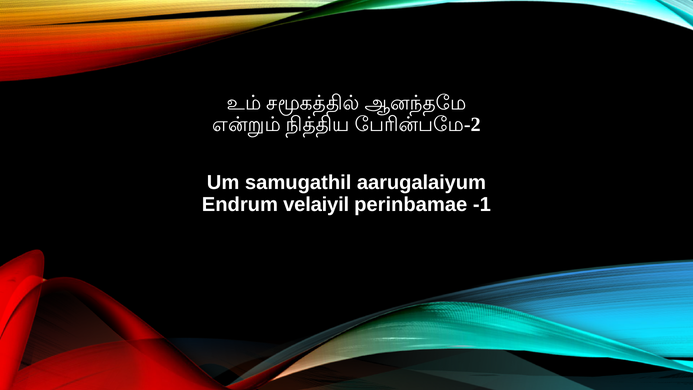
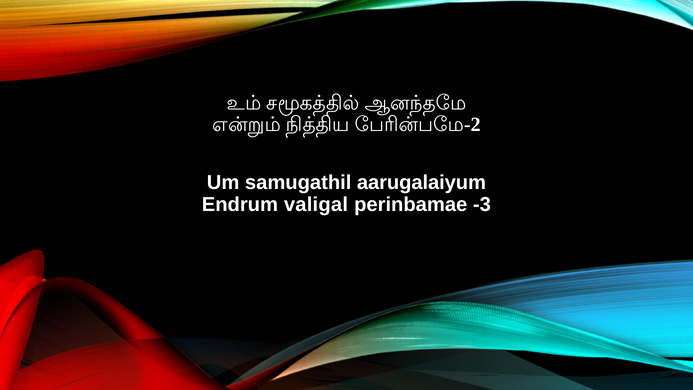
velaiyil: velaiyil -> valigal
-1: -1 -> -3
